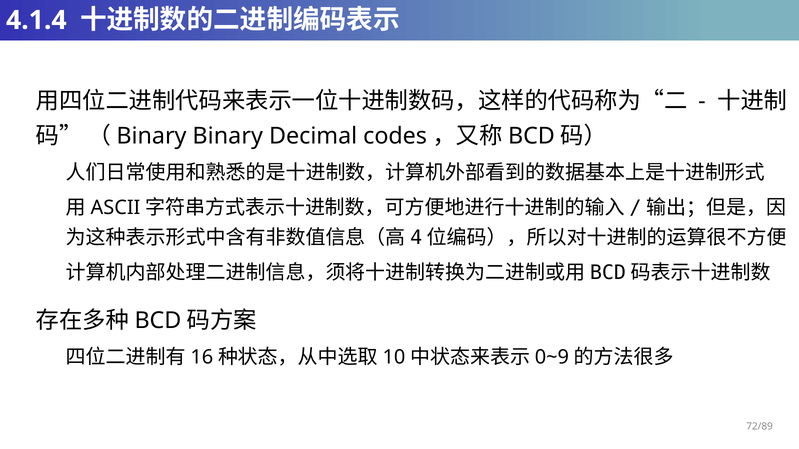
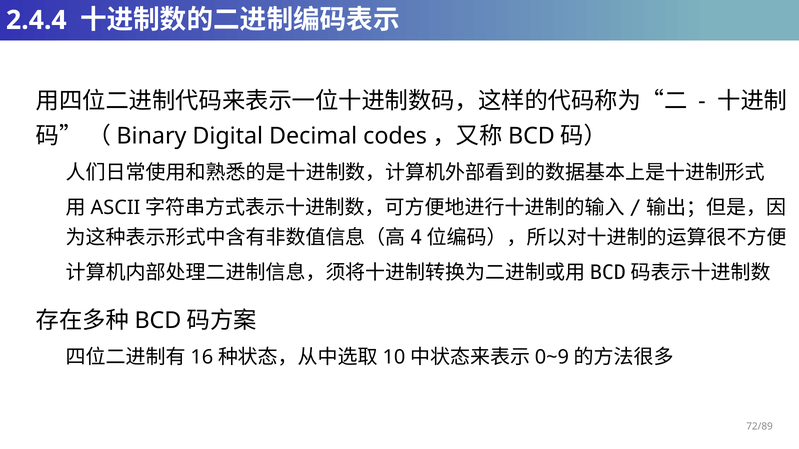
4.1.4: 4.1.4 -> 2.4.4
Binary at (228, 136): Binary -> Digital
